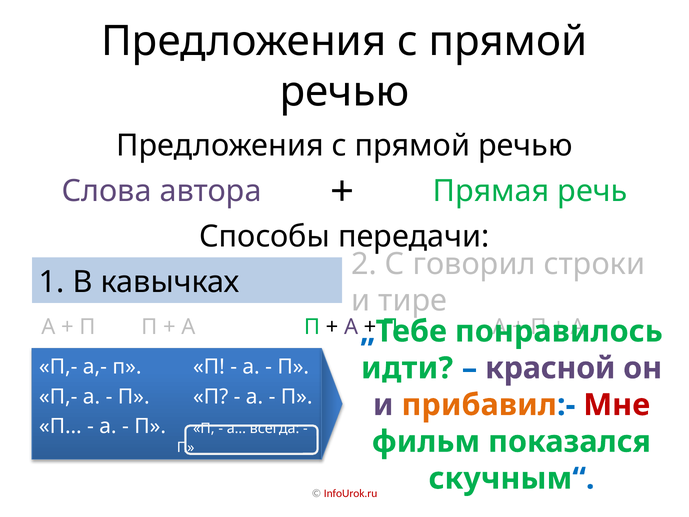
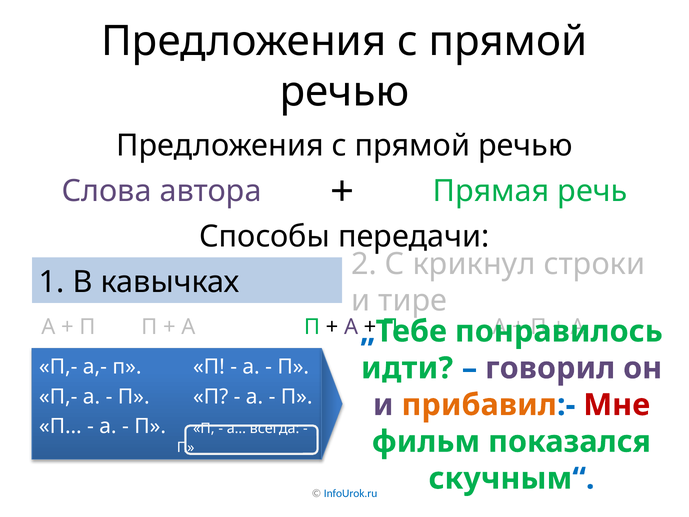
говорил: говорил -> крикнул
красной: красной -> говорил
InfoUrok.ru colour: red -> blue
